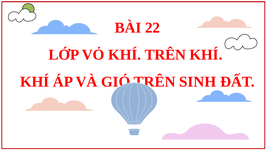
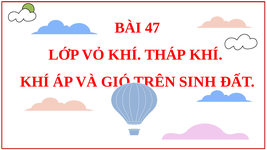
22: 22 -> 47
KHÍ TRÊN: TRÊN -> THÁP
